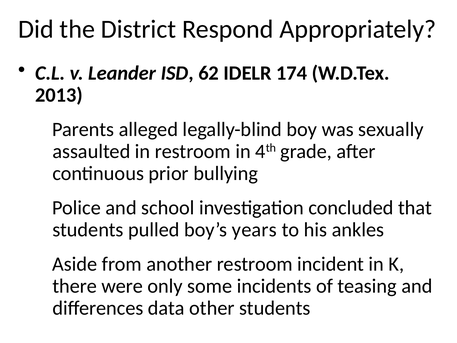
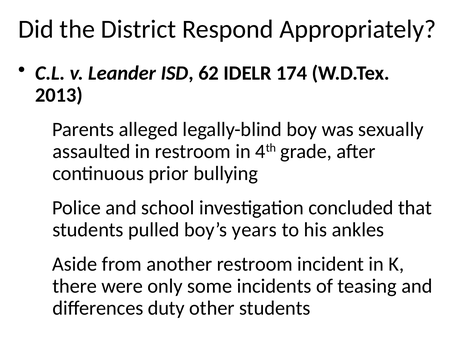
data: data -> duty
